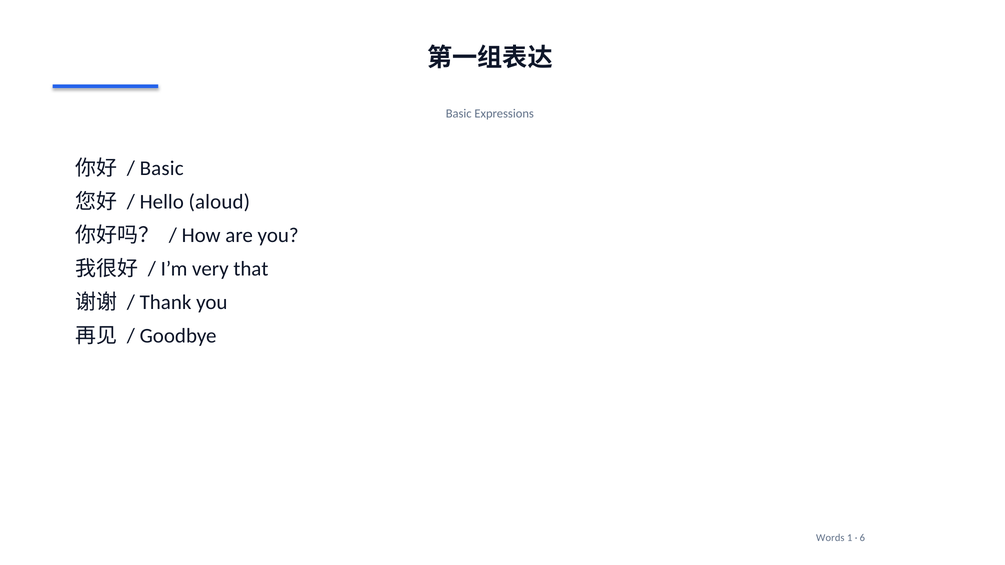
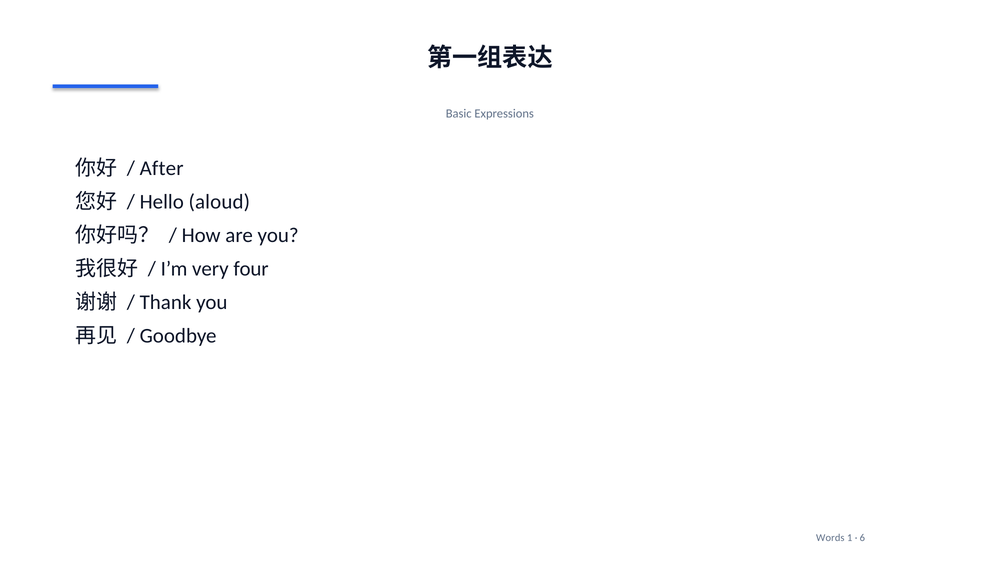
Basic at (162, 168): Basic -> After
that: that -> four
